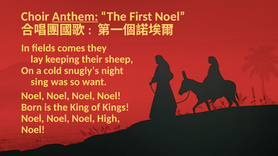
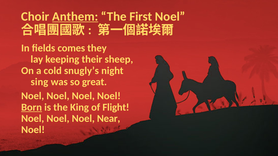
want: want -> great
Born underline: none -> present
Kings: Kings -> Flight
High: High -> Near
